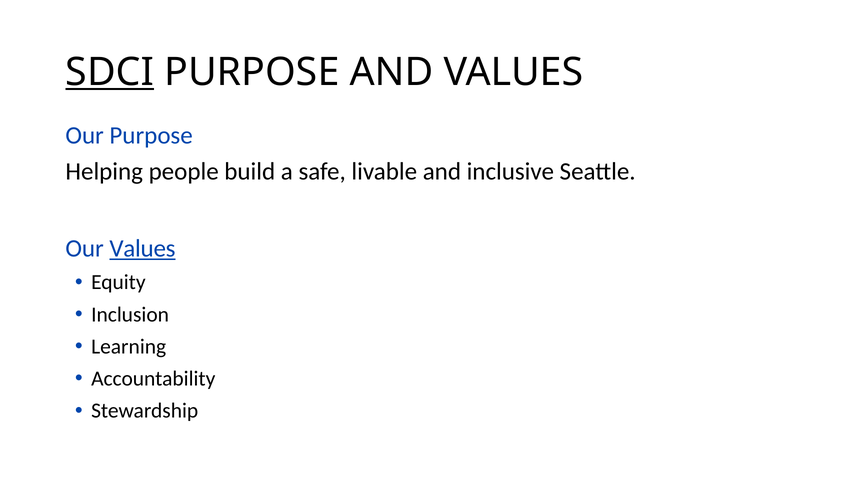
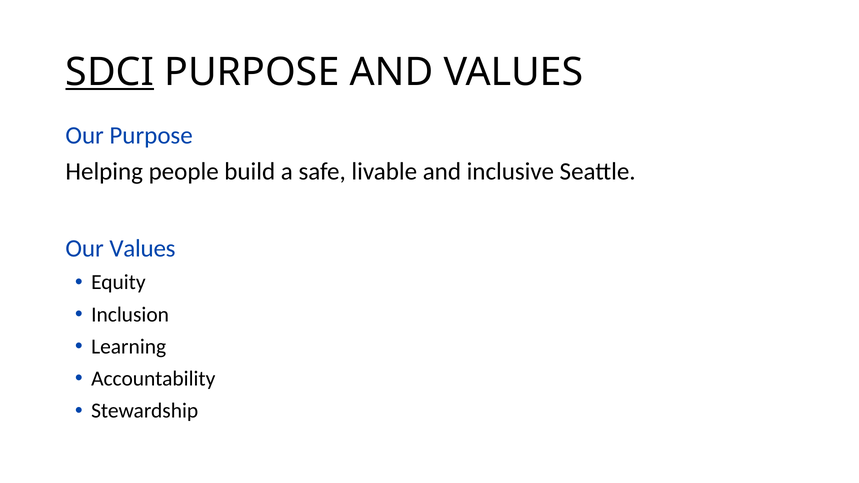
Values at (142, 249) underline: present -> none
